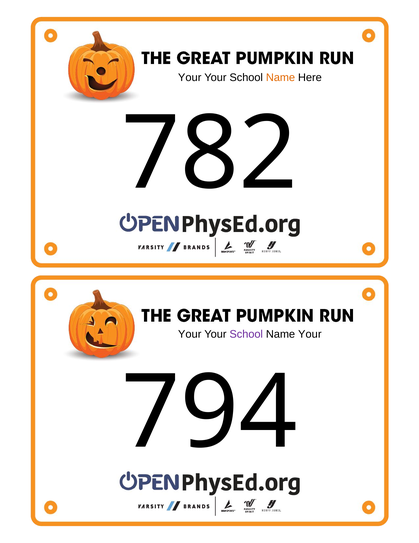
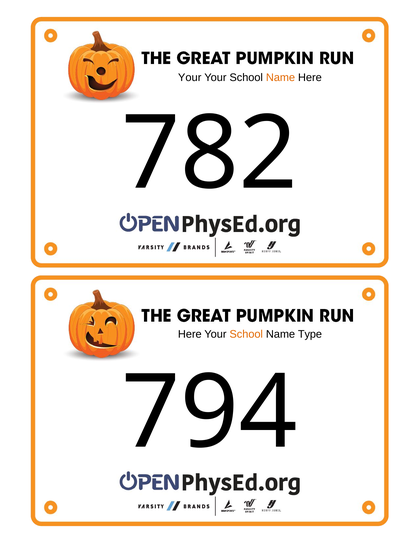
Your at (190, 334): Your -> Here
School at (246, 334) colour: purple -> orange
Name Your: Your -> Type
